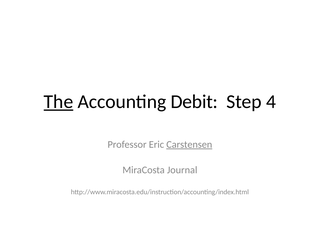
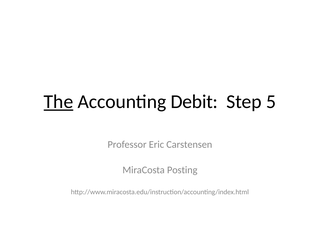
4: 4 -> 5
Carstensen underline: present -> none
Journal: Journal -> Posting
